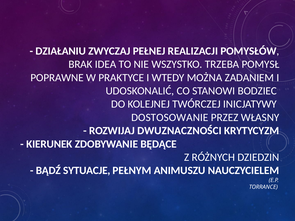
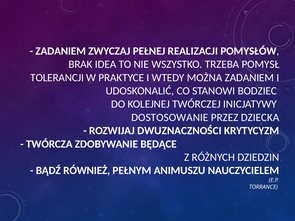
DZIAŁANIU at (61, 51): DZIAŁANIU -> ZADANIEM
POPRAWNE: POPRAWNE -> TOLERANCJI
WŁASNY: WŁASNY -> DZIECKA
KIERUNEK: KIERUNEK -> TWÓRCZA
SYTUACJE: SYTUACJE -> RÓWNIEŻ
